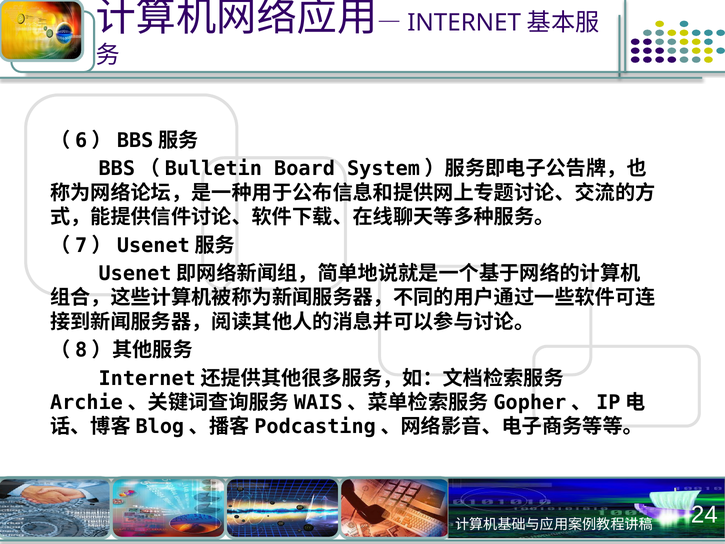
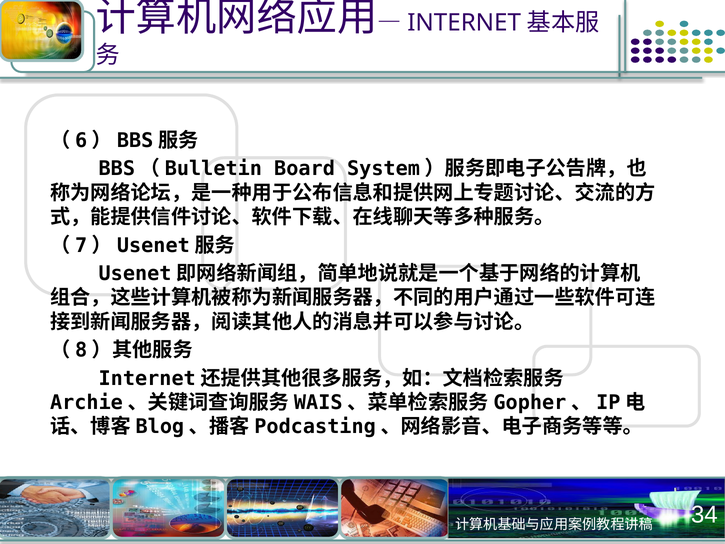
24: 24 -> 34
